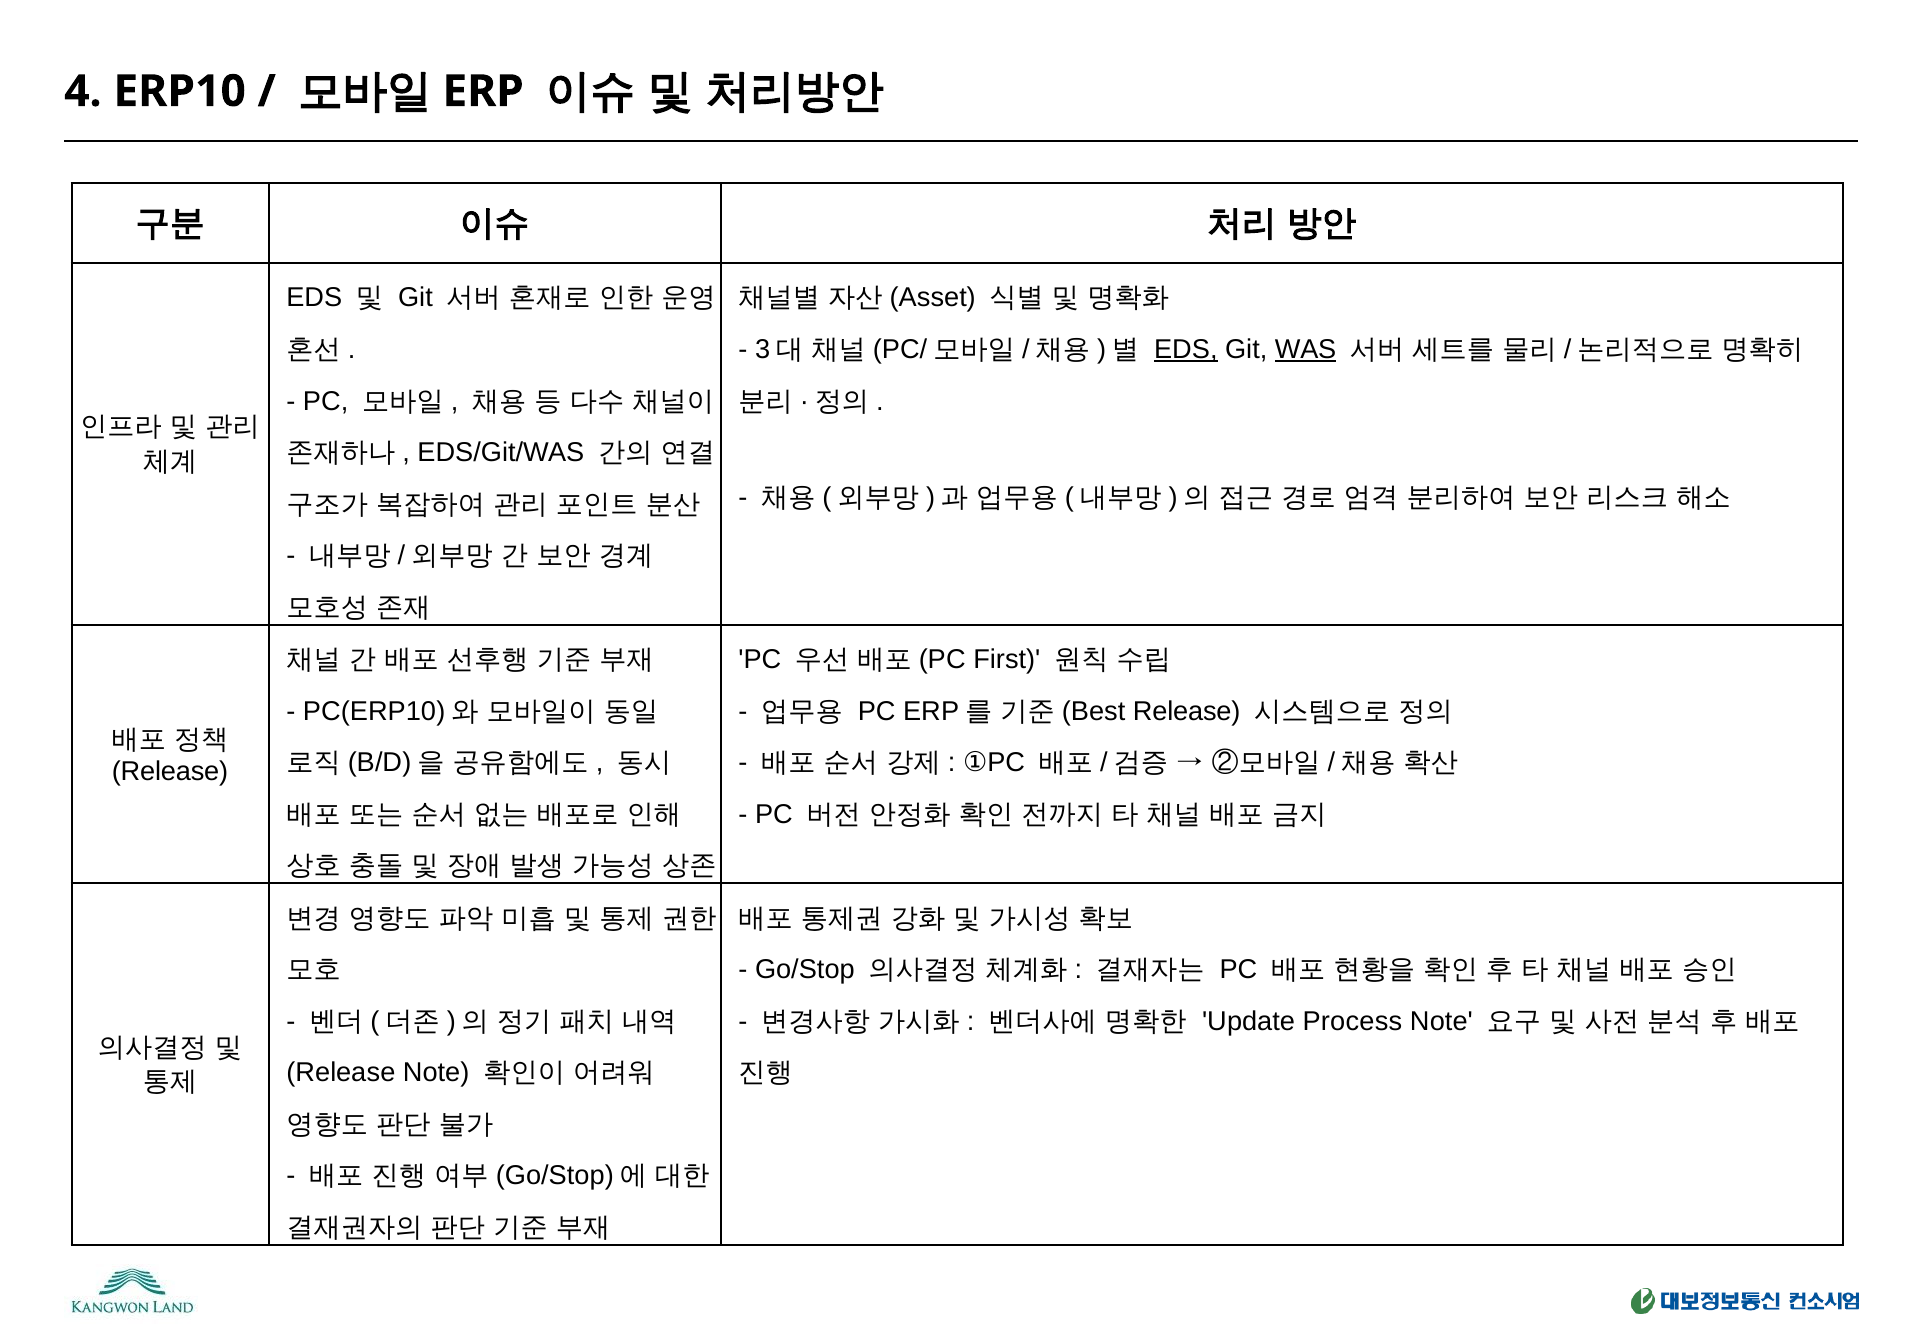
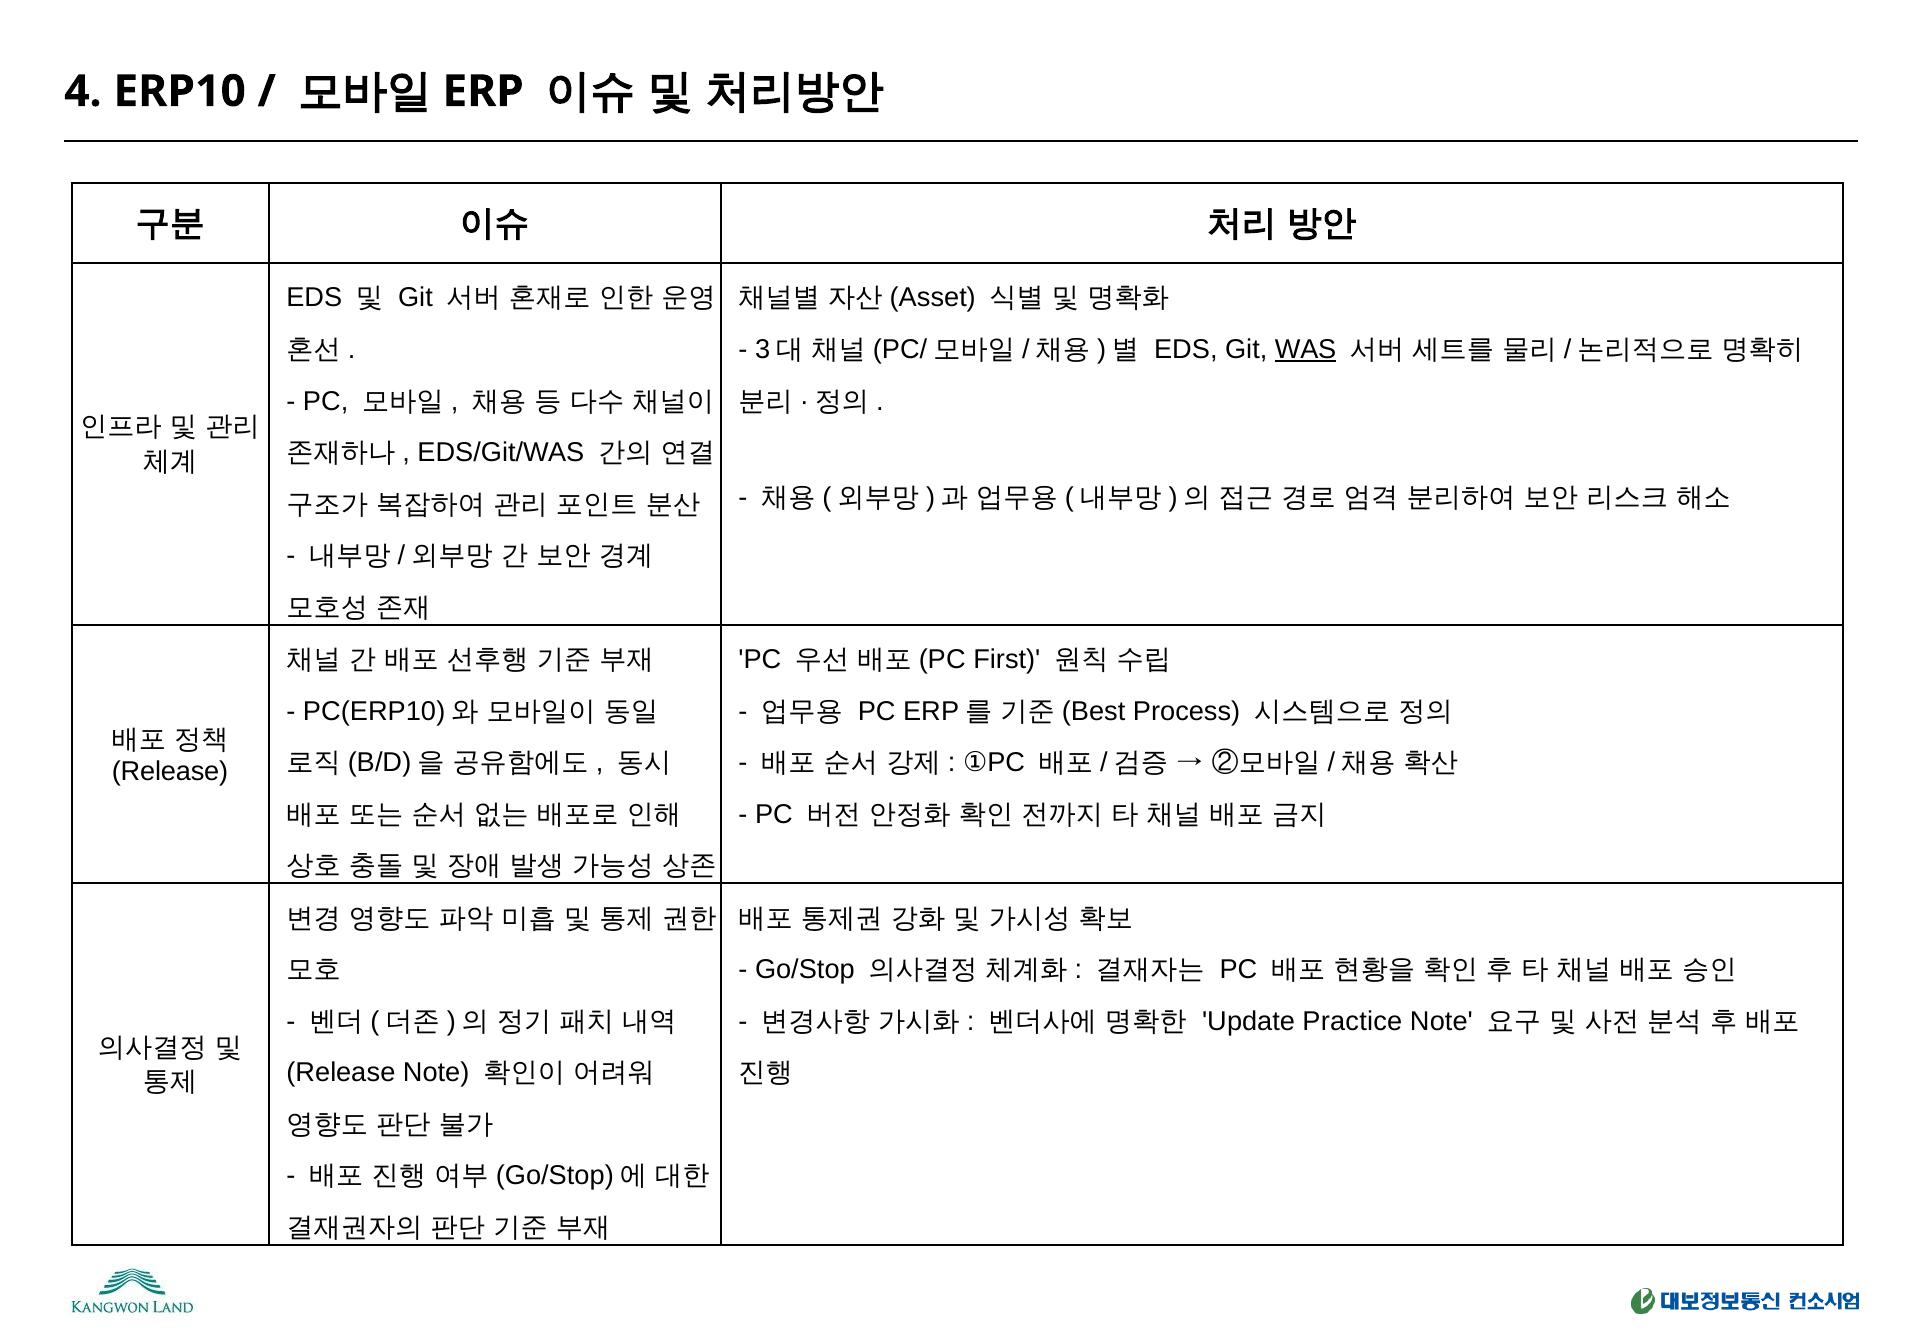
EDS at (1186, 350) underline: present -> none
Release at (1187, 711): Release -> Process
Process: Process -> Practice
